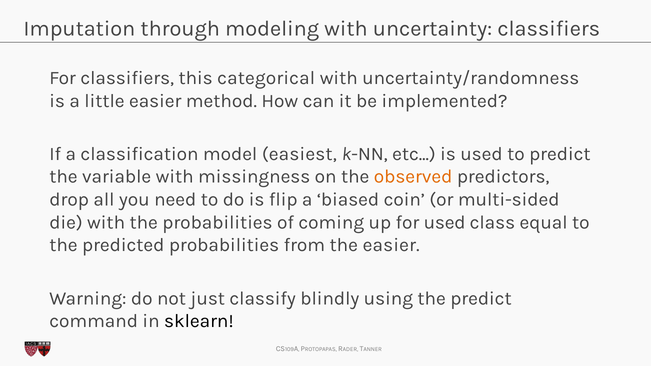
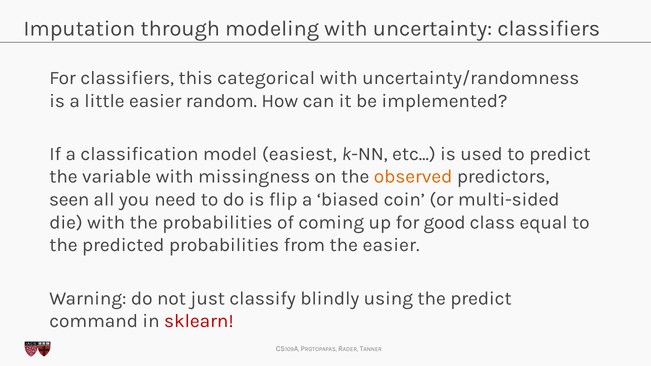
method: method -> random
drop: drop -> seen
for used: used -> good
sklearn colour: black -> red
